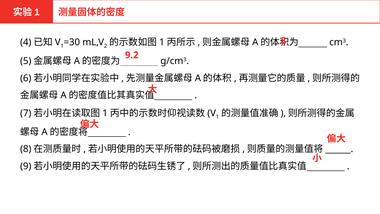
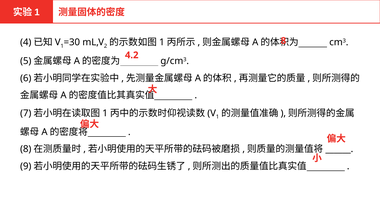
9.2: 9.2 -> 4.2
